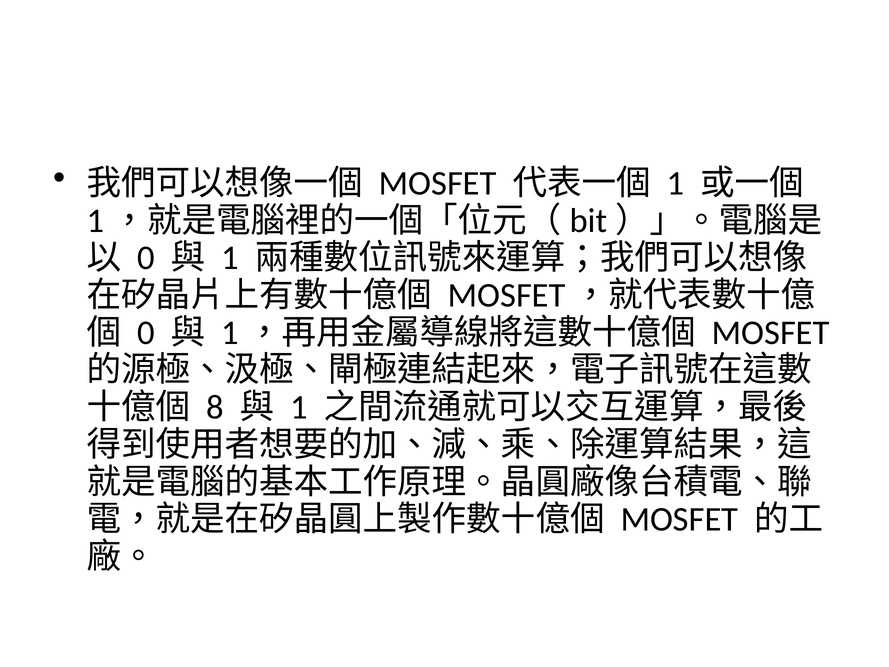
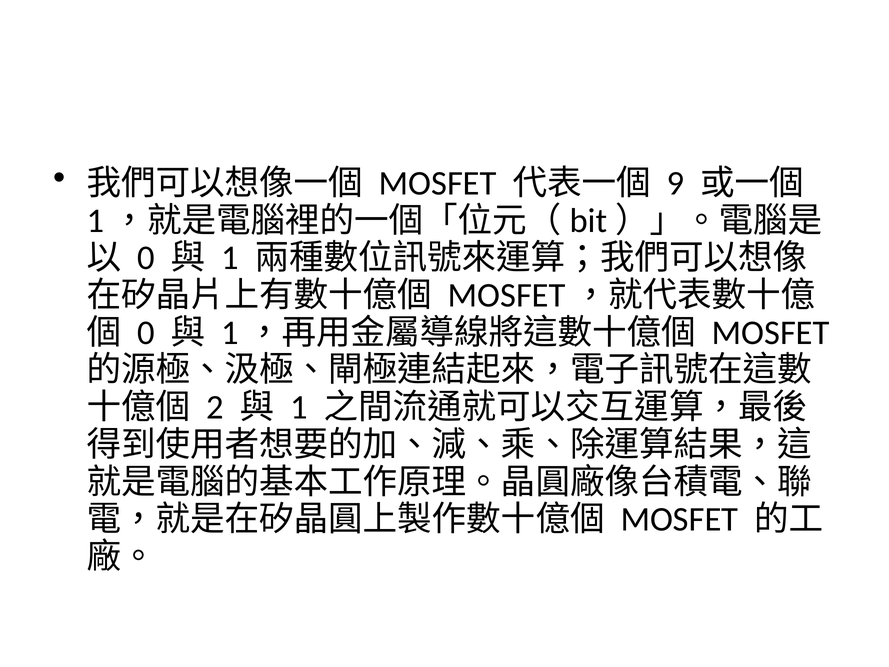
1 at (676, 183): 1 -> 9
8: 8 -> 2
